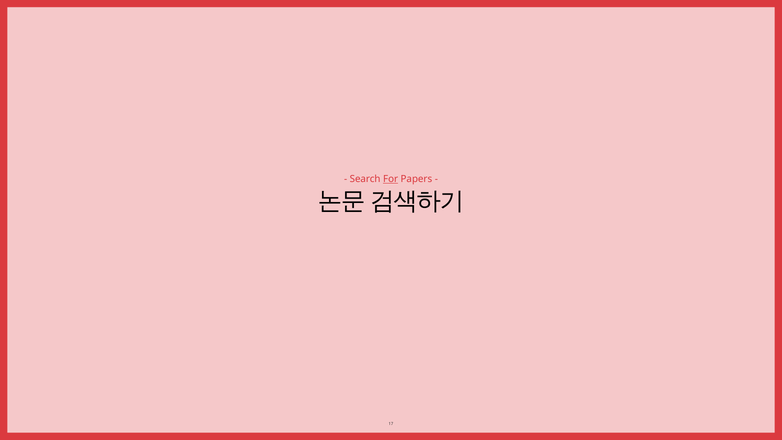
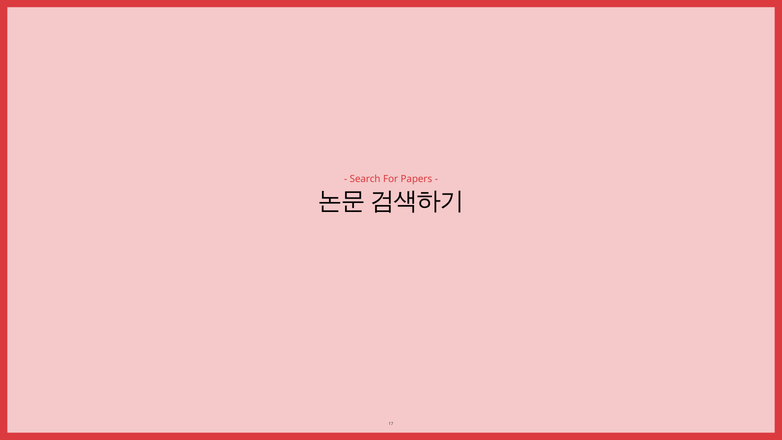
For underline: present -> none
